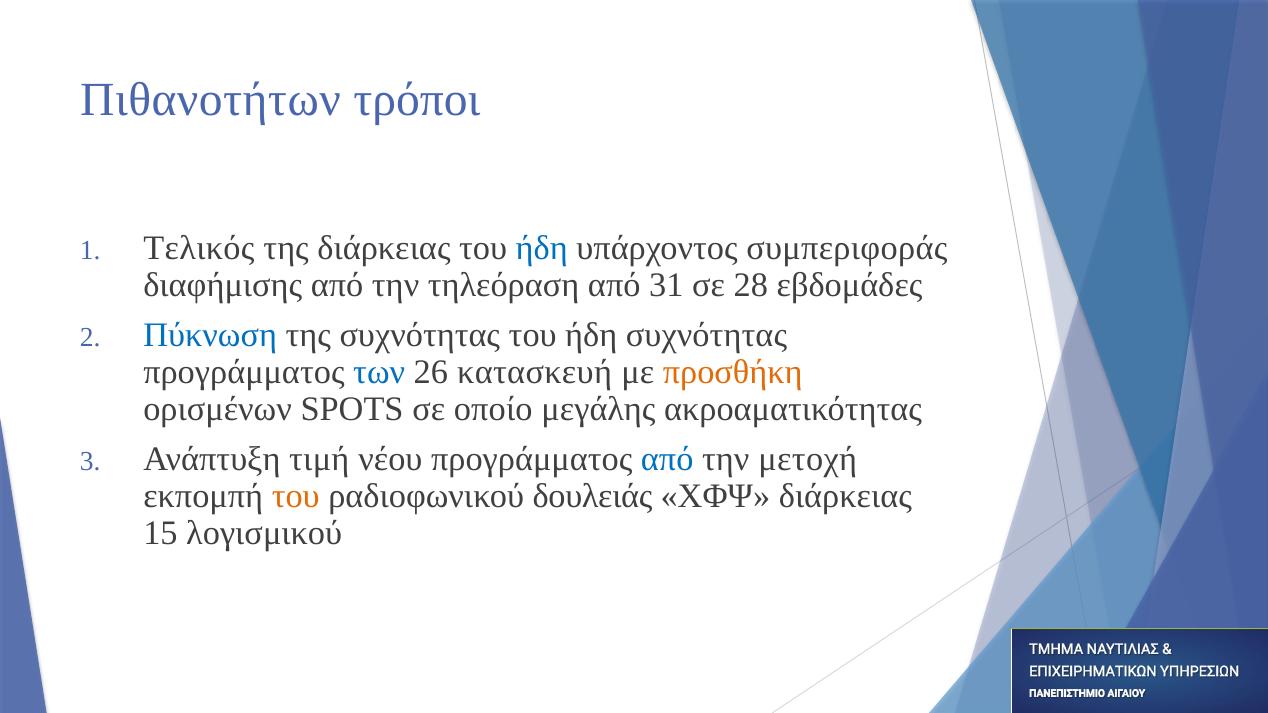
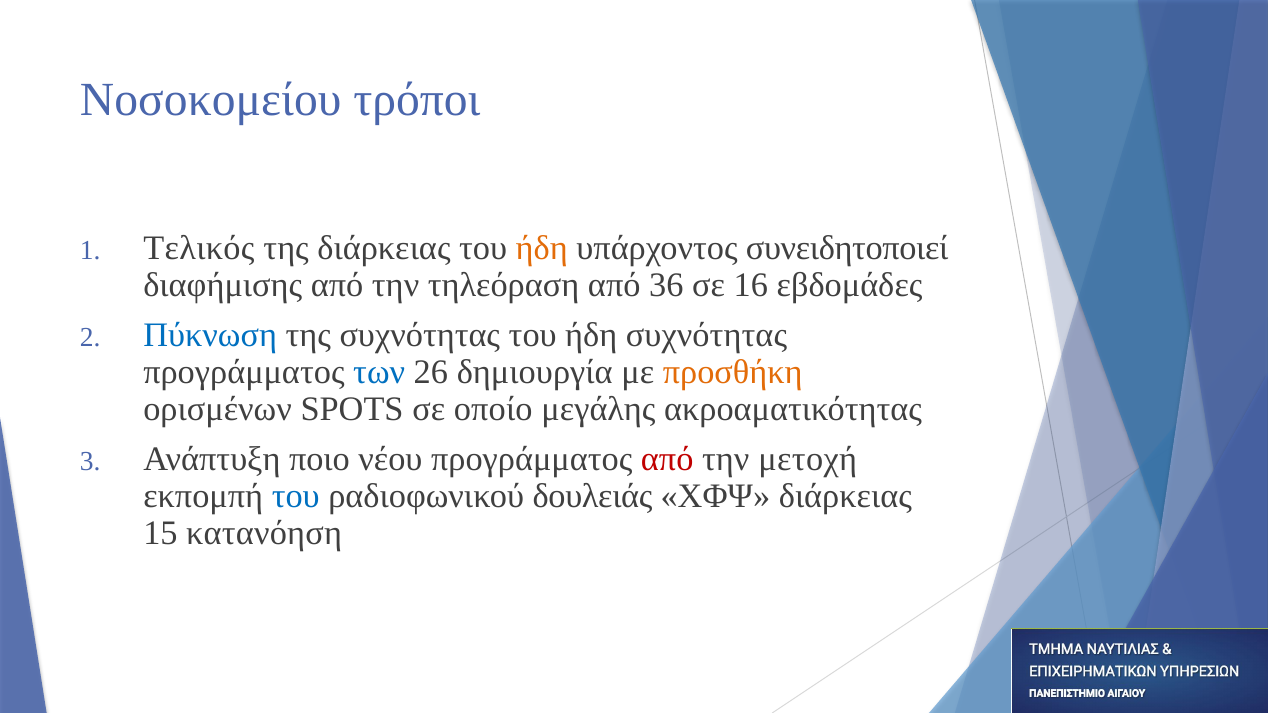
Πιθανοτήτων: Πιθανοτήτων -> Νοσοκομείου
ήδη at (542, 248) colour: blue -> orange
συμπεριφοράς: συμπεριφοράς -> συνειδητοποιεί
31: 31 -> 36
28: 28 -> 16
κατασκευή: κατασκευή -> δημιουργία
τιμή: τιμή -> ποιο
από at (667, 460) colour: blue -> red
του at (296, 497) colour: orange -> blue
λογισμικού: λογισμικού -> κατανόηση
